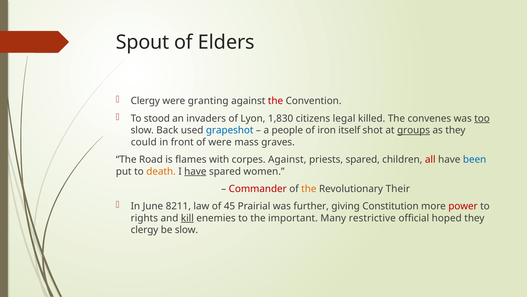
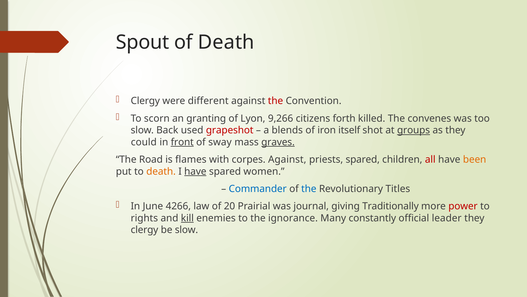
of Elders: Elders -> Death
granting: granting -> different
stood: stood -> scorn
invaders: invaders -> granting
1,830: 1,830 -> 9,266
legal: legal -> forth
too underline: present -> none
grapeshot colour: blue -> red
people: people -> blends
front underline: none -> present
of were: were -> sway
graves underline: none -> present
been colour: blue -> orange
Commander colour: red -> blue
the at (309, 188) colour: orange -> blue
Their: Their -> Titles
8211: 8211 -> 4266
45: 45 -> 20
further: further -> journal
Constitution: Constitution -> Traditionally
important: important -> ignorance
restrictive: restrictive -> constantly
hoped: hoped -> leader
